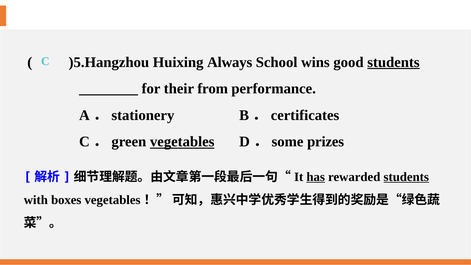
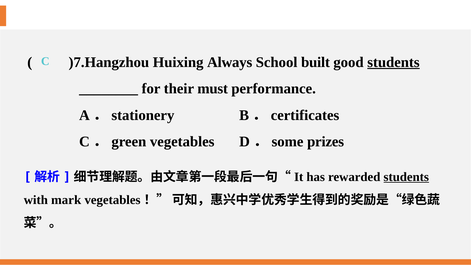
)5.Hangzhou: )5.Hangzhou -> )7.Hangzhou
wins: wins -> built
from: from -> must
vegetables underline: present -> none
has underline: present -> none
boxes: boxes -> mark
